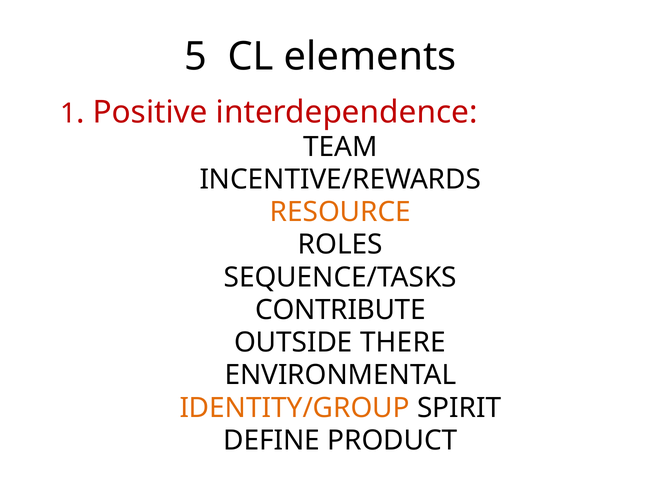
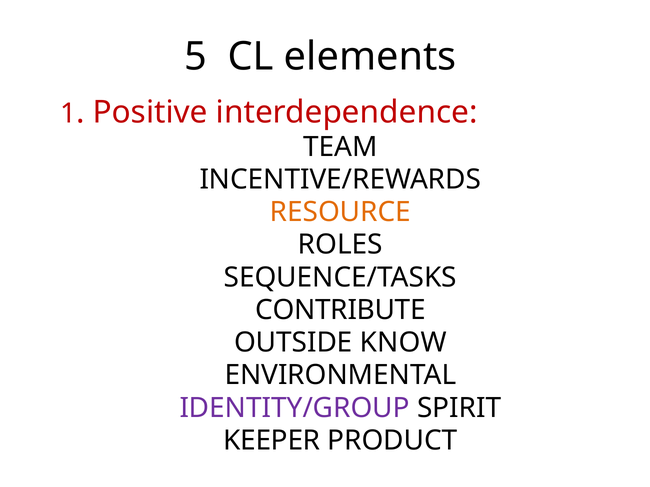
THERE: THERE -> KNOW
IDENTITY/GROUP colour: orange -> purple
DEFINE: DEFINE -> KEEPER
